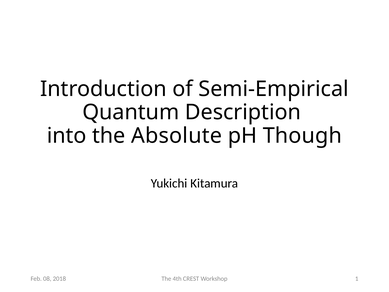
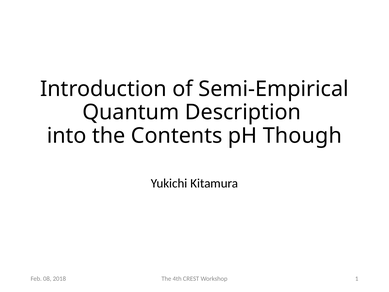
Absolute: Absolute -> Contents
